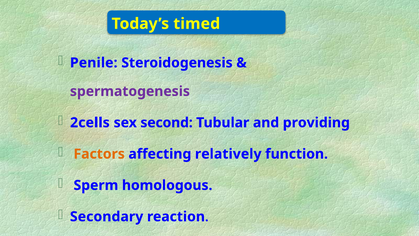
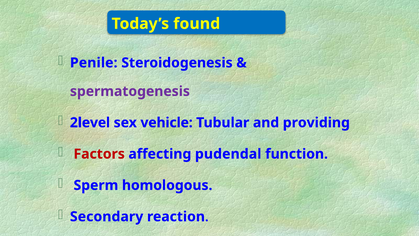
timed: timed -> found
2cells: 2cells -> 2level
second: second -> vehicle
Factors colour: orange -> red
relatively: relatively -> pudendal
